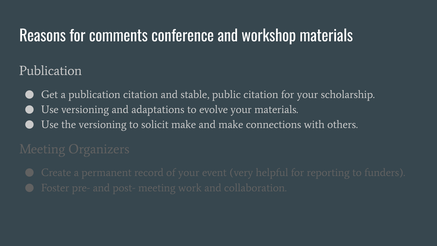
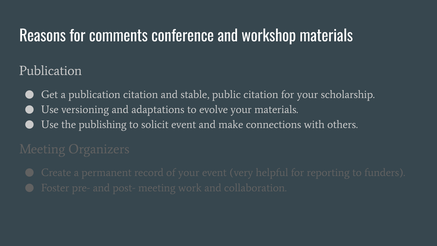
the versioning: versioning -> publishing
solicit make: make -> event
